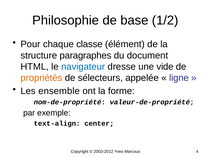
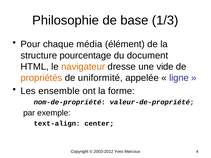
1/2: 1/2 -> 1/3
classe: classe -> média
paragraphes: paragraphes -> pourcentage
navigateur colour: blue -> orange
sélecteurs: sélecteurs -> uniformité
